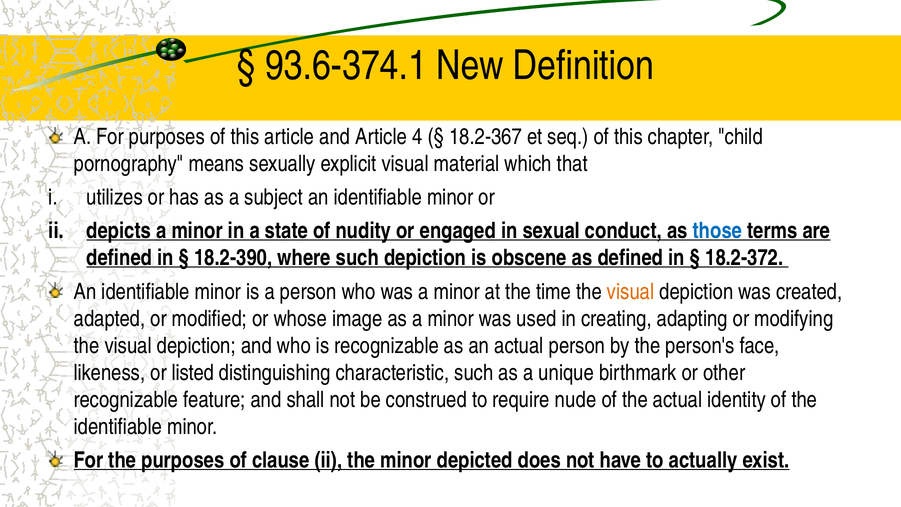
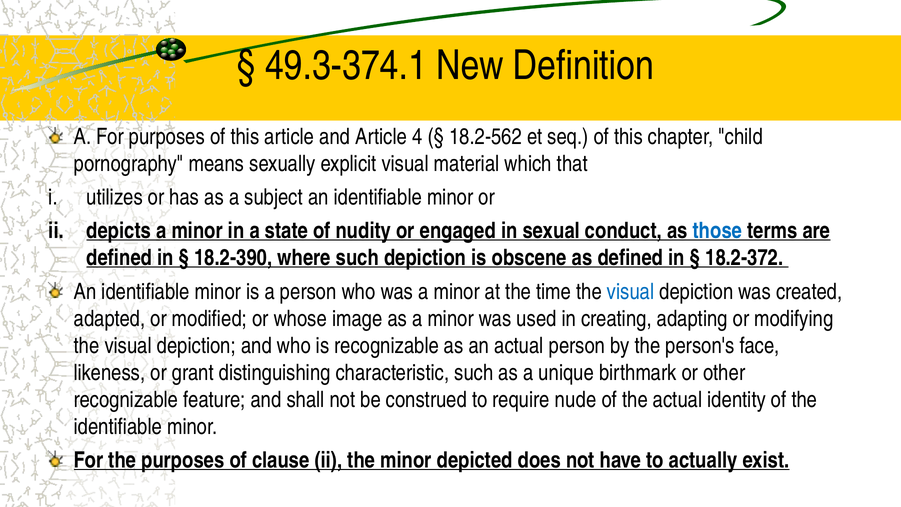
93.6-374.1: 93.6-374.1 -> 49.3-374.1
18.2-367: 18.2-367 -> 18.2-562
visual at (631, 292) colour: orange -> blue
listed: listed -> grant
